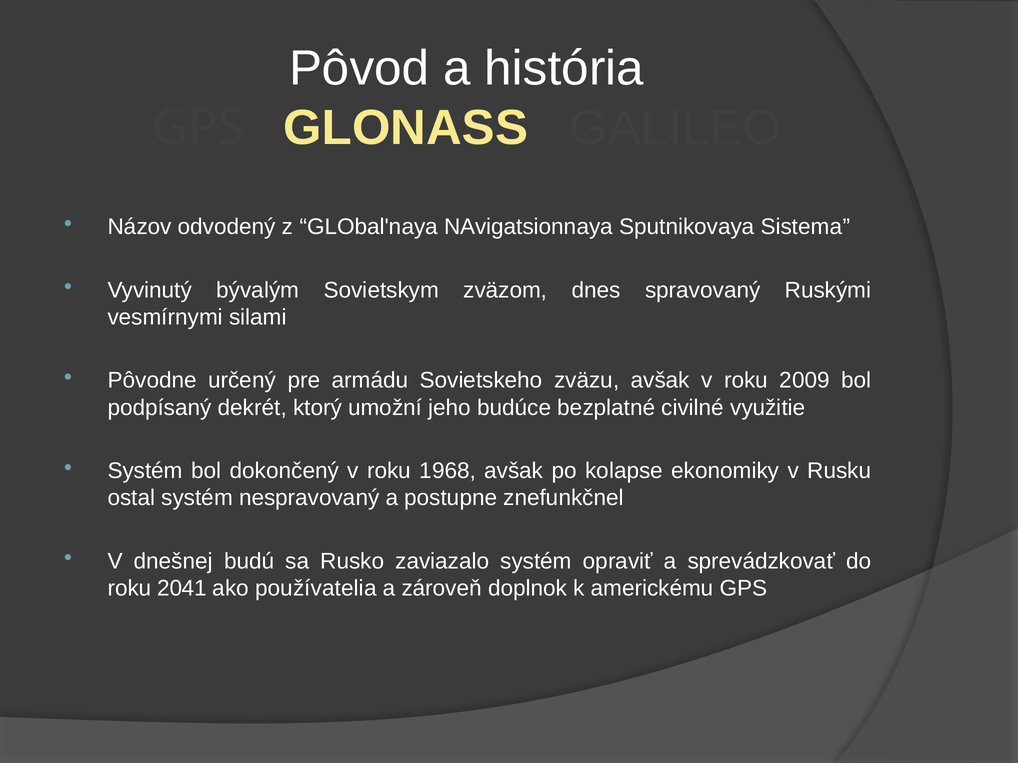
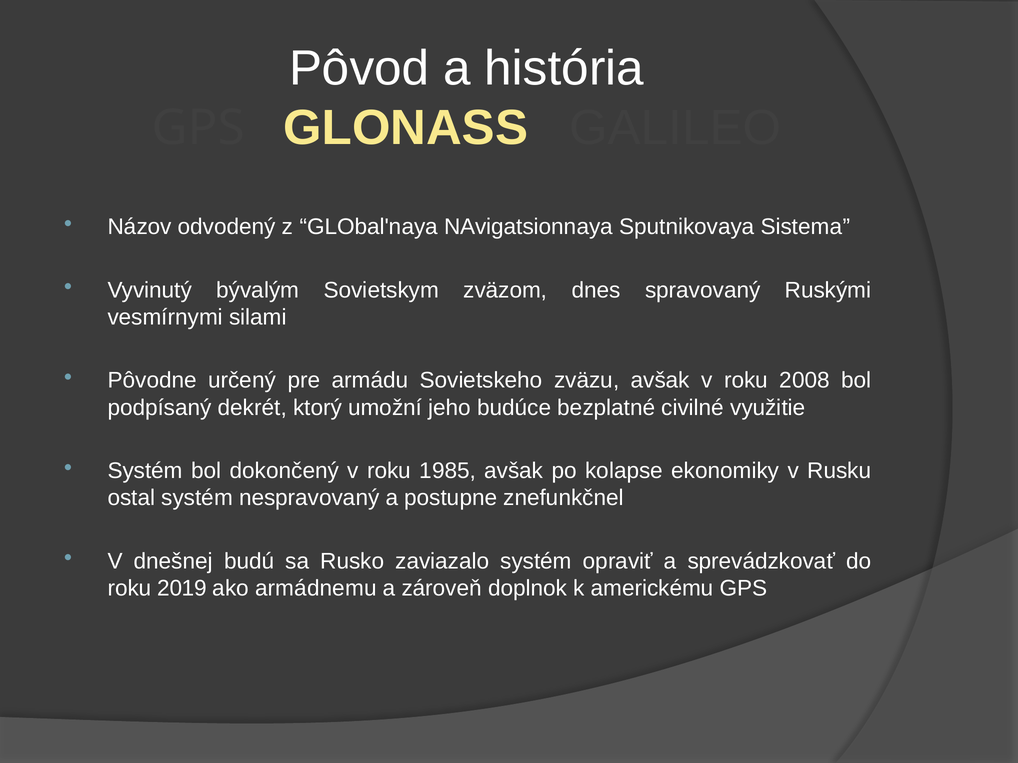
2009: 2009 -> 2008
1968: 1968 -> 1985
2041: 2041 -> 2019
používatelia: používatelia -> armádnemu
